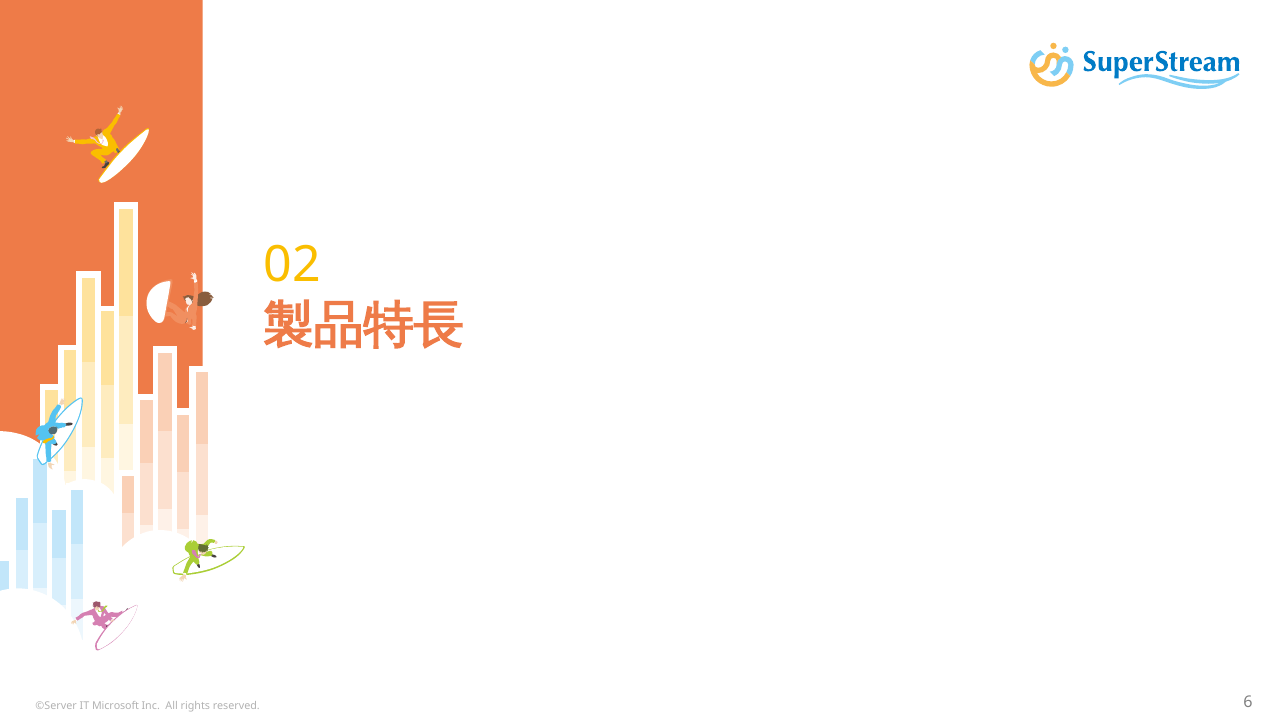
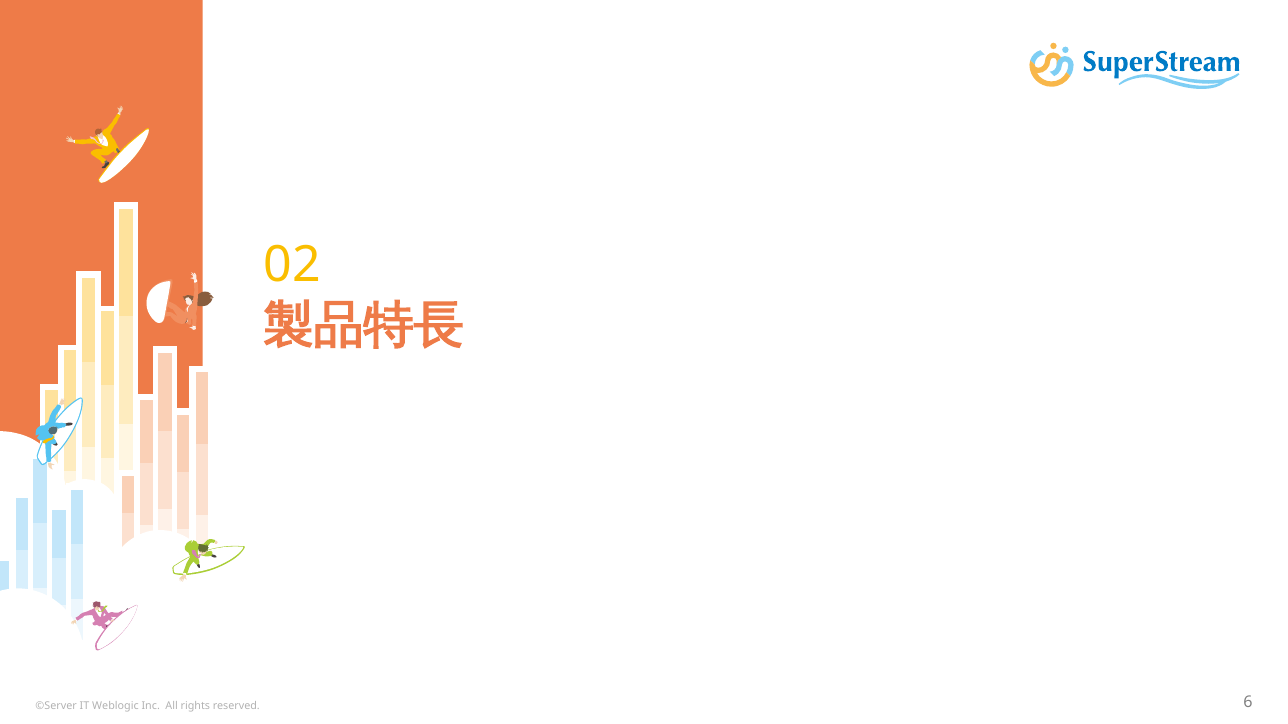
Microsoft: Microsoft -> Weblogic
